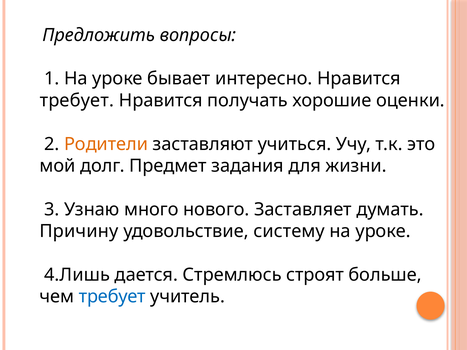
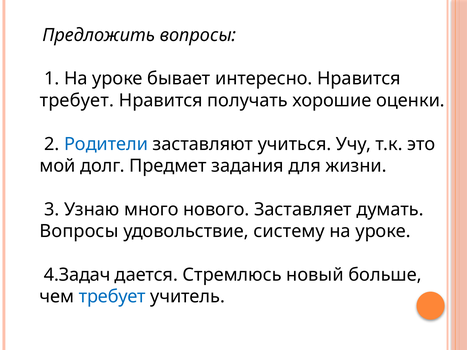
Родители colour: orange -> blue
Причину at (79, 231): Причину -> Вопросы
4.Лишь: 4.Лишь -> 4.Задач
строят: строят -> новый
